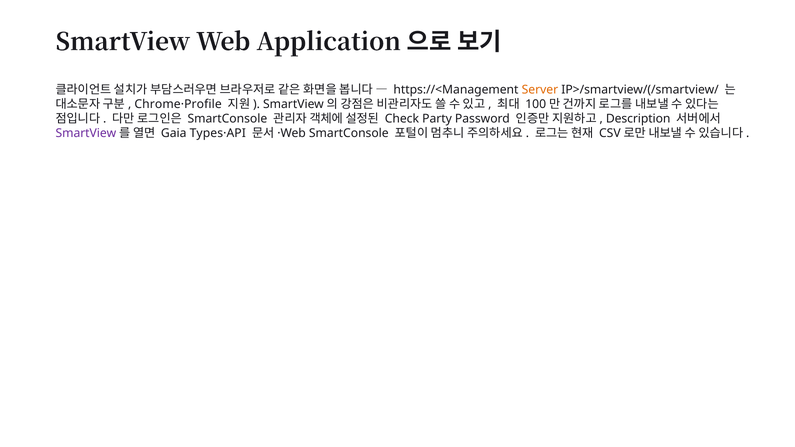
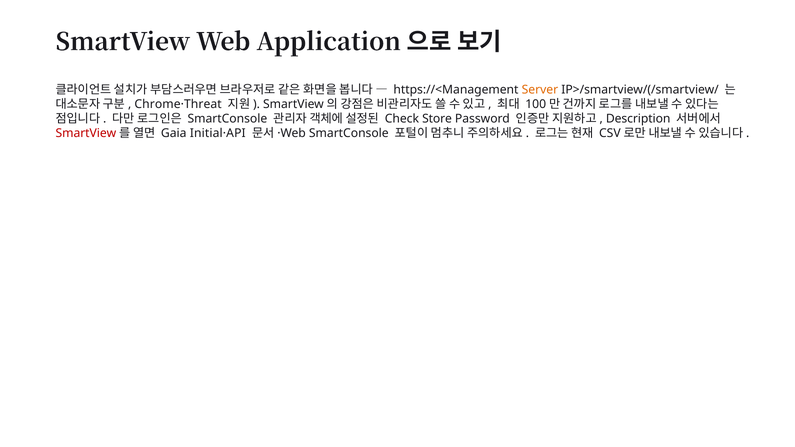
Chrome·Profile: Chrome·Profile -> Chrome·Threat
Party: Party -> Store
SmartView at (86, 133) colour: purple -> red
Types·API: Types·API -> Initial·API
